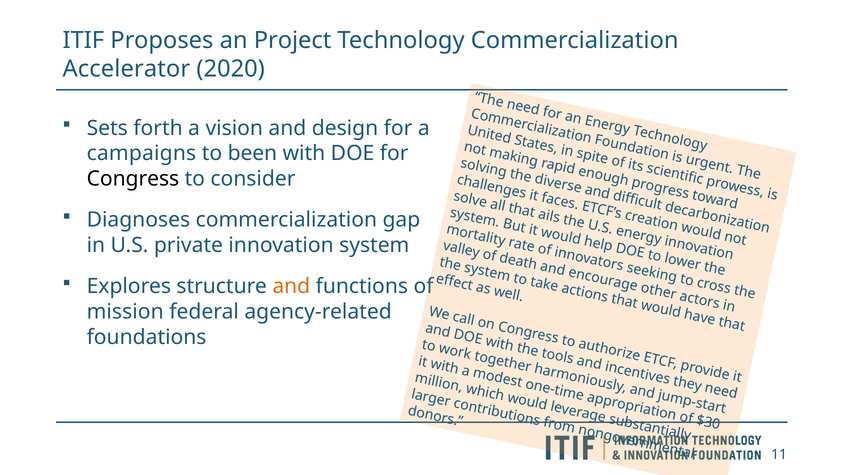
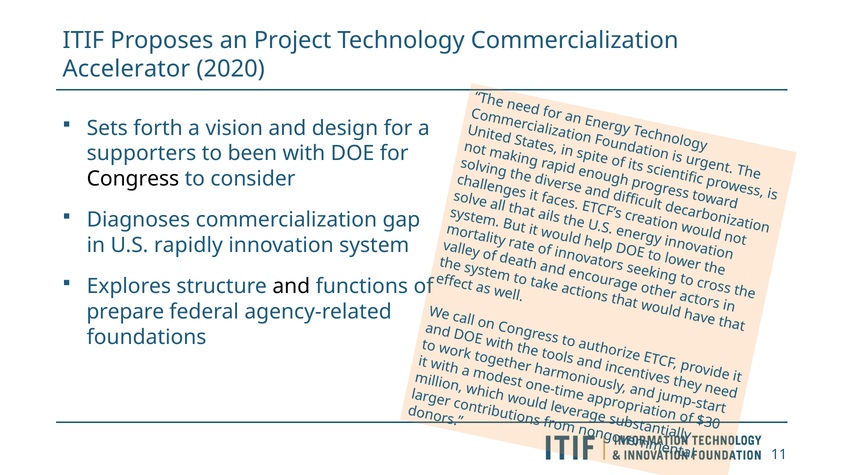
campaigns: campaigns -> supporters
private: private -> rapidly
and at (291, 286) colour: orange -> black
mission: mission -> prepare
